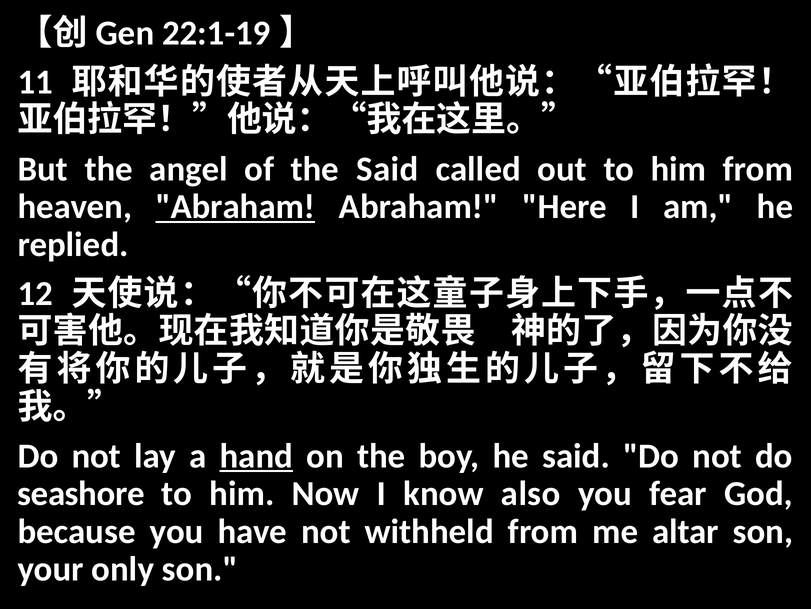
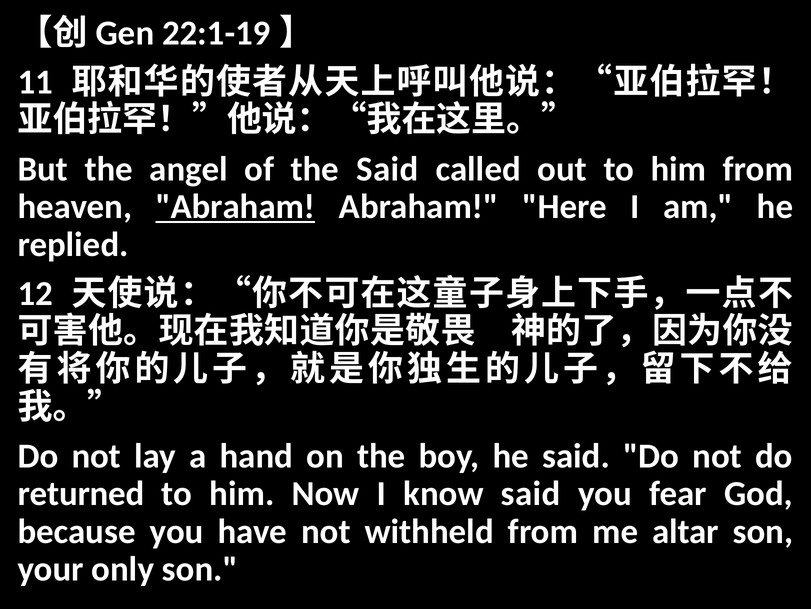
hand underline: present -> none
seashore: seashore -> returned
know also: also -> said
